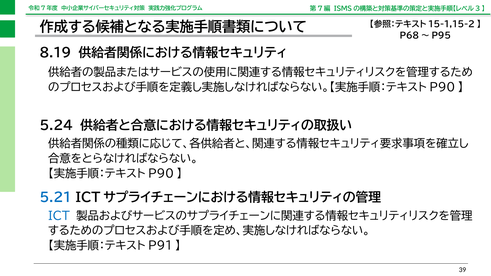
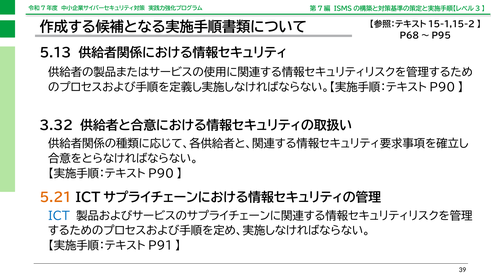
8.19: 8.19 -> 5.13
5.24: 5.24 -> 3.32
5.21 colour: blue -> orange
